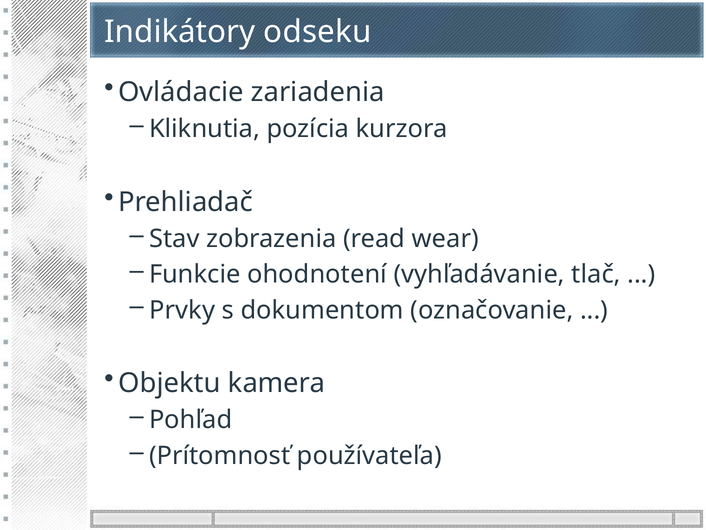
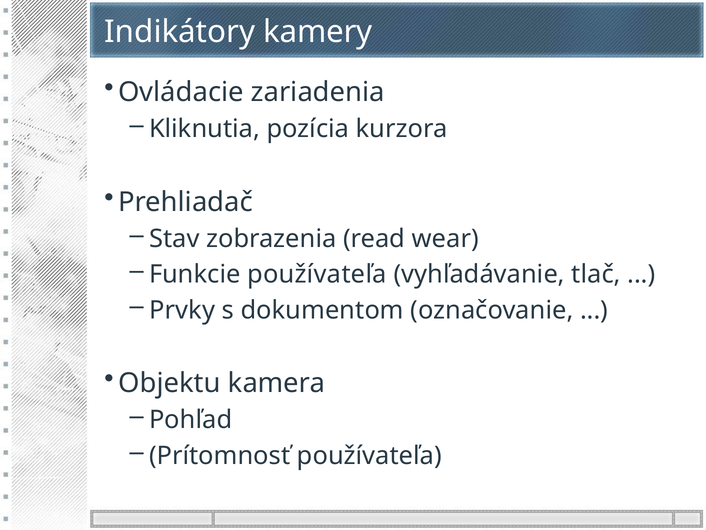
odseku: odseku -> kamery
Funkcie ohodnotení: ohodnotení -> používateľa
